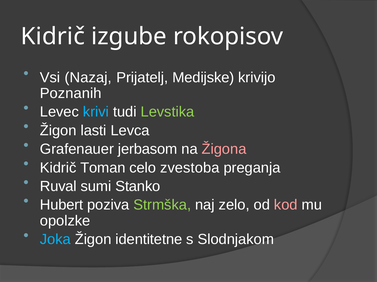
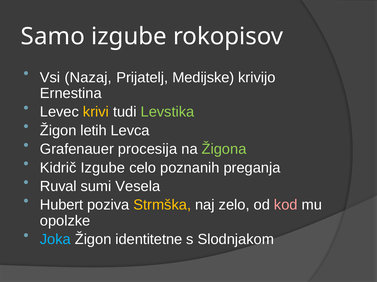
Kidrič at (53, 37): Kidrič -> Samo
Poznanih: Poznanih -> Ernestina
krivi colour: light blue -> yellow
lasti: lasti -> letih
jerbasom: jerbasom -> procesija
Žigona colour: pink -> light green
Kidrič Toman: Toman -> Izgube
zvestoba: zvestoba -> poznanih
Stanko: Stanko -> Vesela
Strmška colour: light green -> yellow
